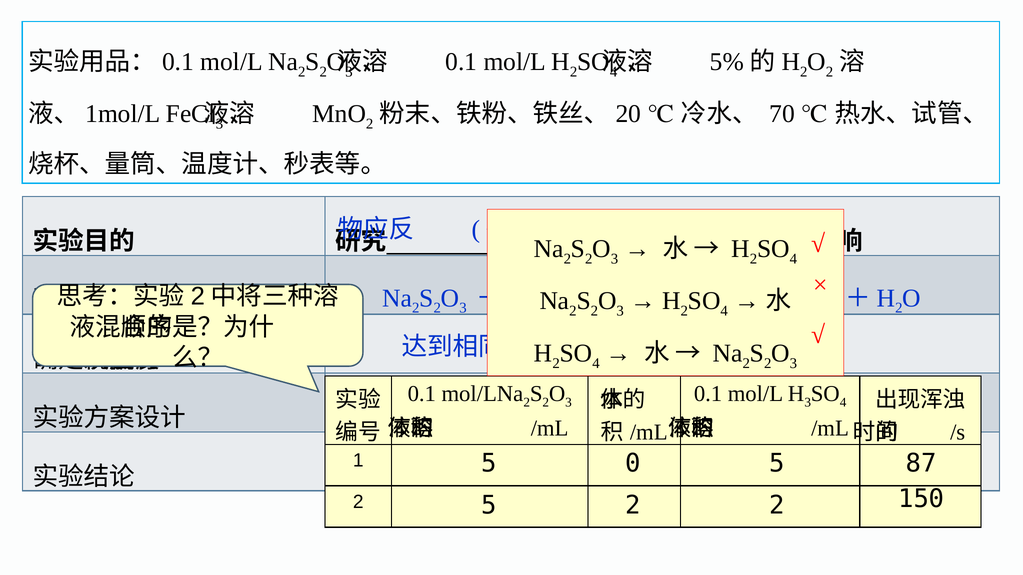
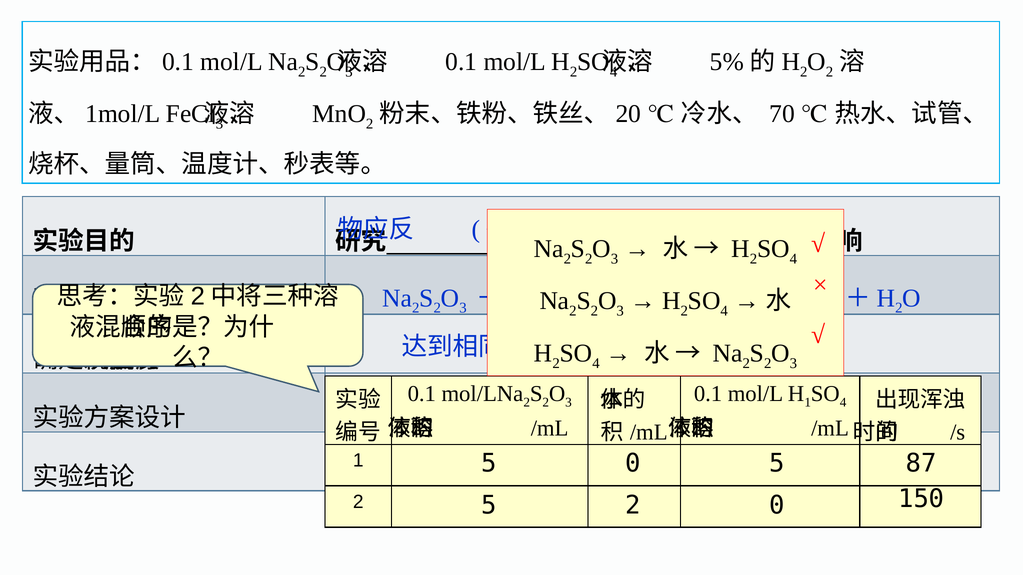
3 at (808, 403): 3 -> 1
2 at (777, 506): 2 -> 0
